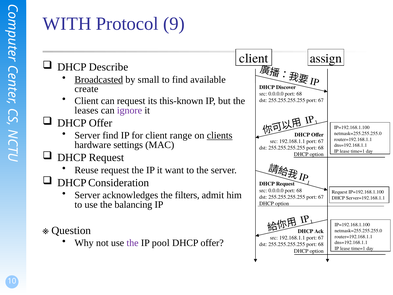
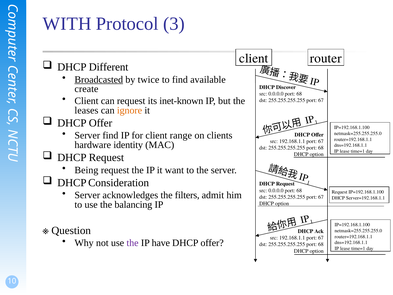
9: 9 -> 3
assign: assign -> router
Describe: Describe -> Different
small: small -> twice
this-known: this-known -> inet-known
ignore colour: purple -> orange
clients underline: present -> none
settings: settings -> identity
Reuse: Reuse -> Being
pool: pool -> have
